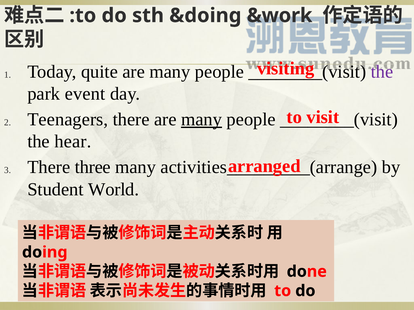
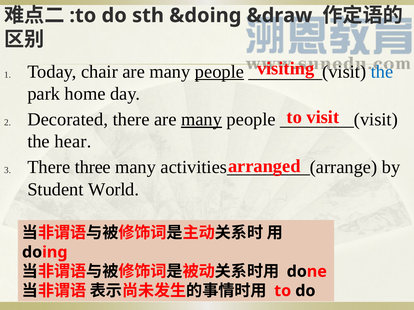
&work: &work -> &draw
quite: quite -> chair
people at (220, 72) underline: none -> present
the at (382, 72) colour: purple -> blue
event: event -> home
Teenagers: Teenagers -> Decorated
